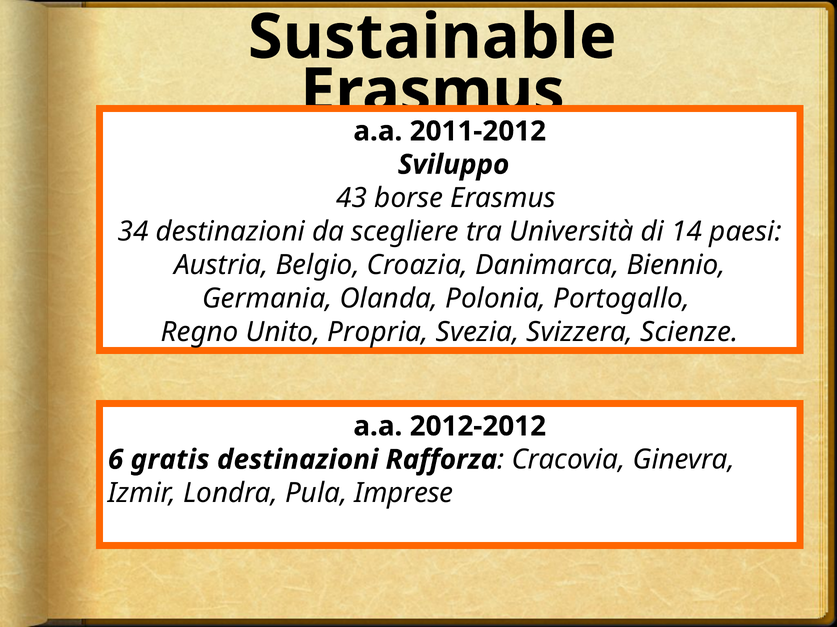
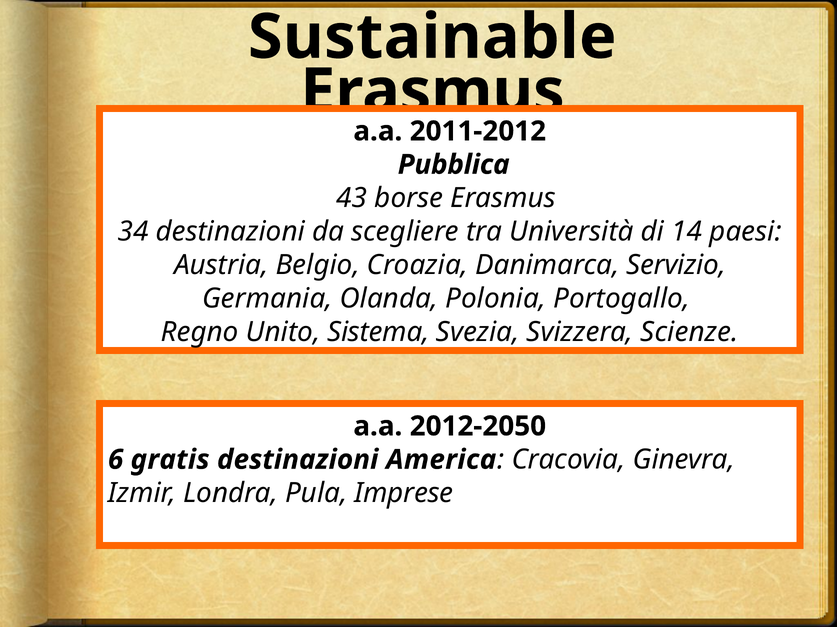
Sviluppo: Sviluppo -> Pubblica
Biennio: Biennio -> Servizio
Propria: Propria -> Sistema
2012-2012: 2012-2012 -> 2012-2050
Rafforza: Rafforza -> America
